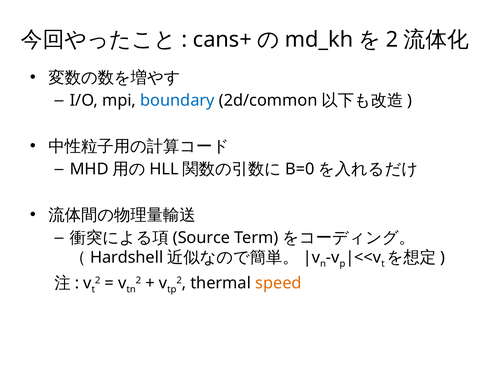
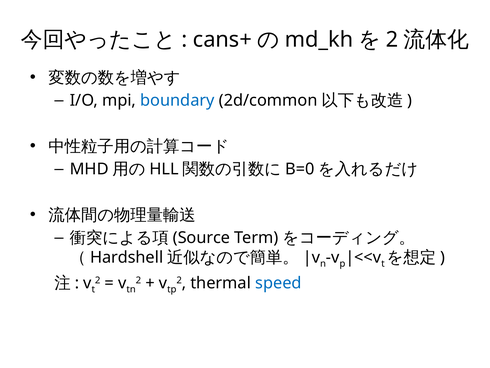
speed colour: orange -> blue
